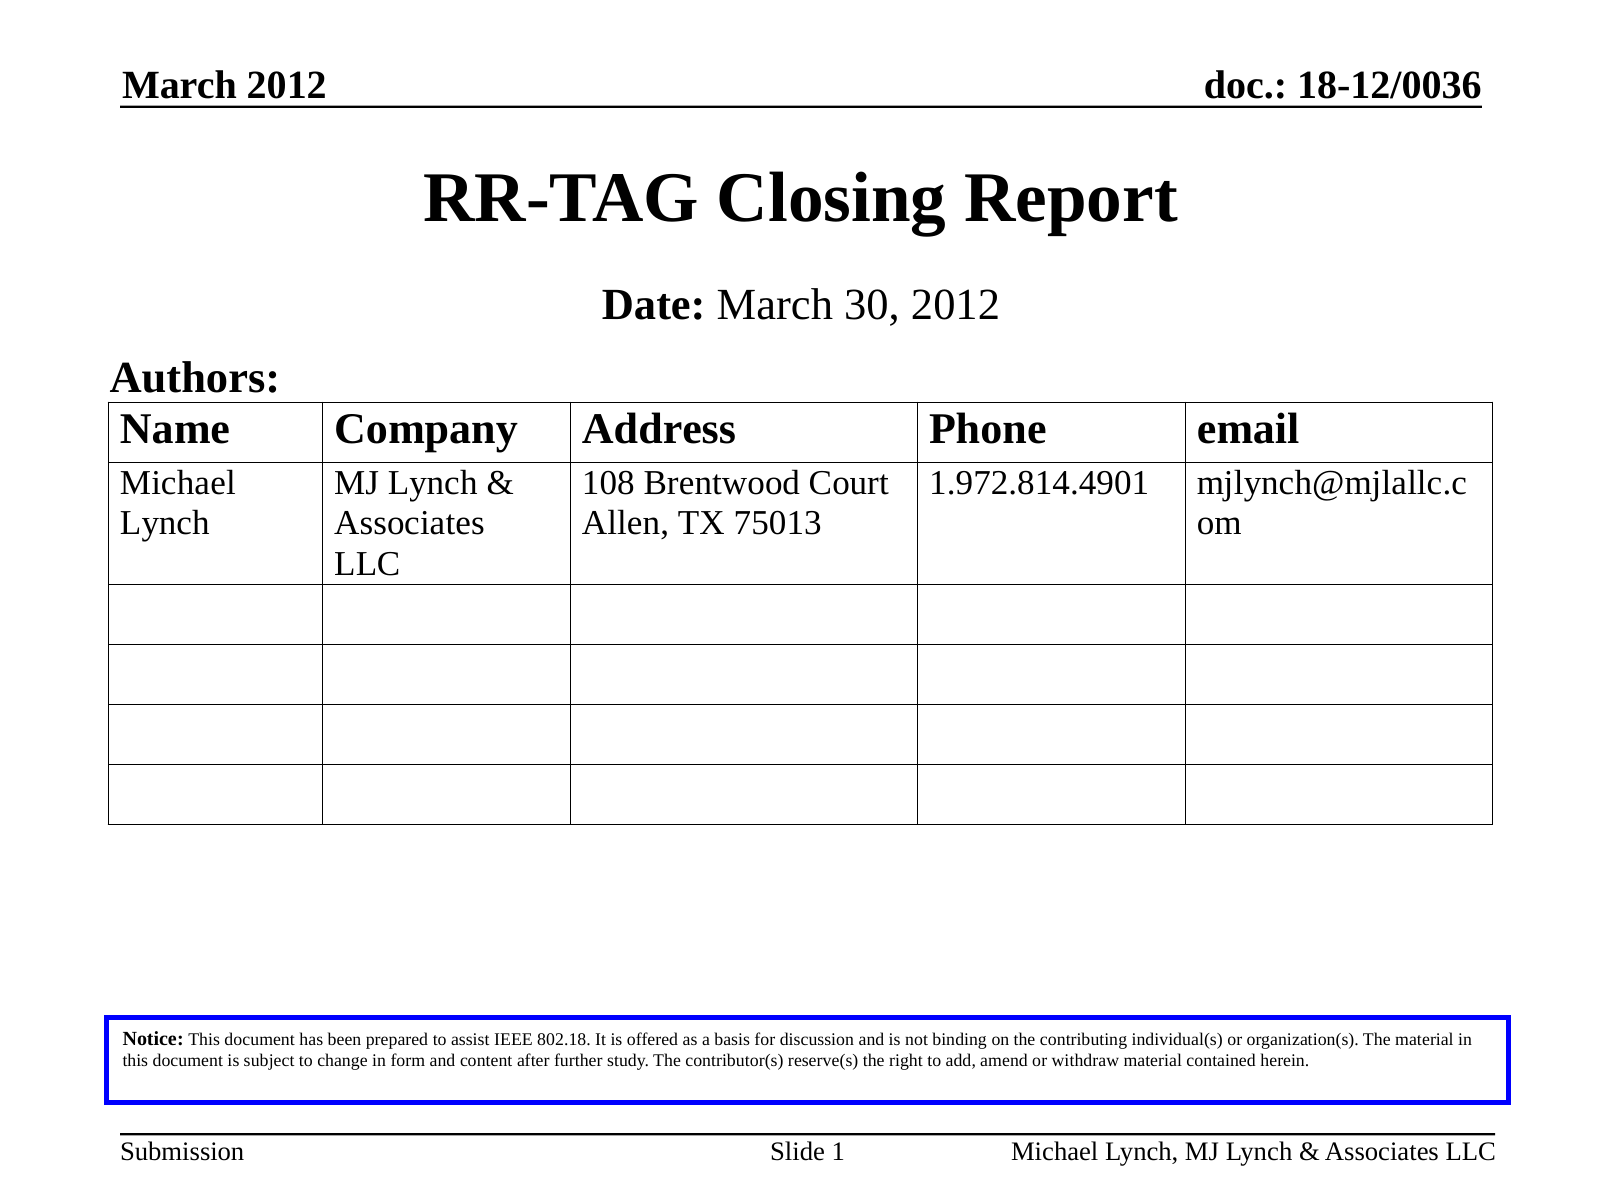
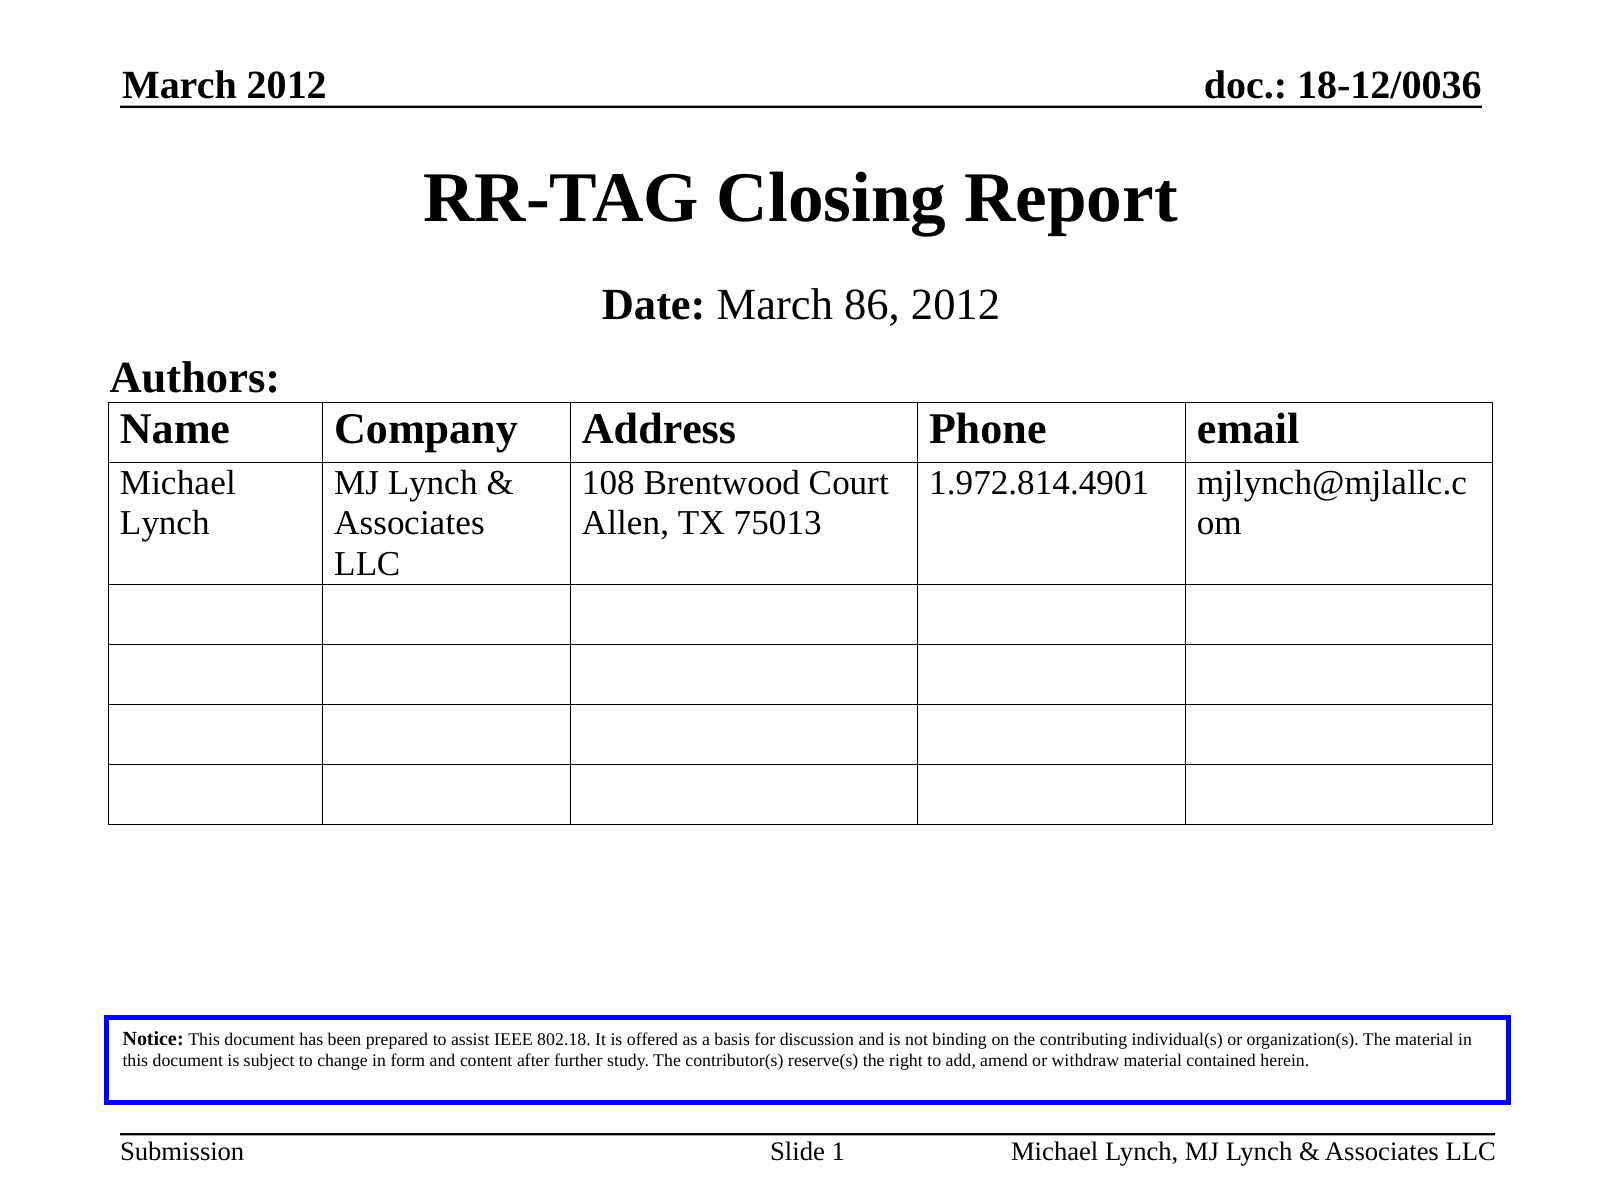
30: 30 -> 86
